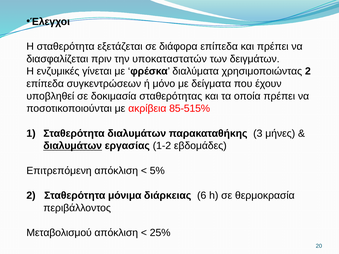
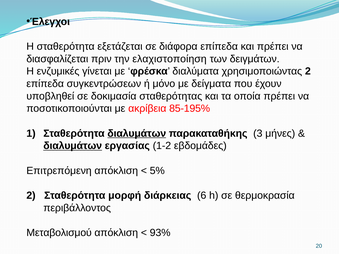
υποκαταστατών: υποκαταστατών -> ελαχιστοποίηση
85-515%: 85-515% -> 85-195%
διαλυμάτων at (137, 133) underline: none -> present
μόνιμα: μόνιμα -> μορφή
25%: 25% -> 93%
